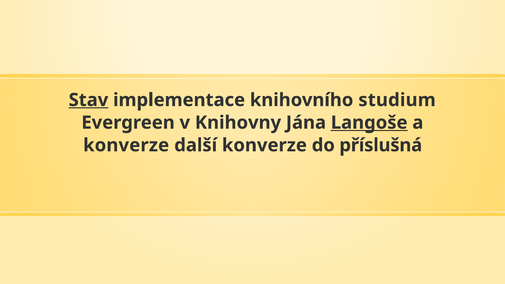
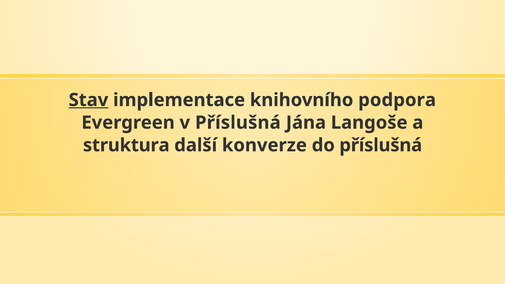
studium: studium -> podpora
v Knihovny: Knihovny -> Příslušná
Langoše underline: present -> none
konverze at (126, 145): konverze -> struktura
